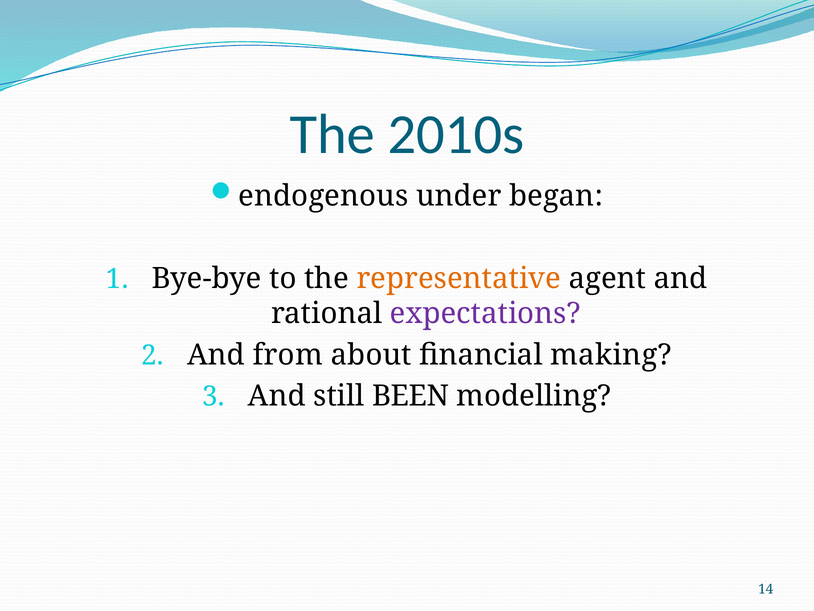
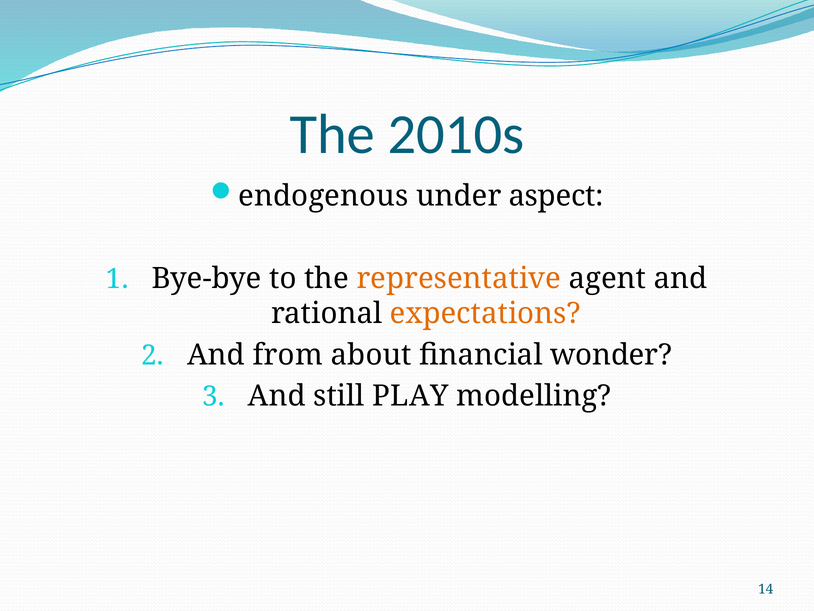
began: began -> aspect
expectations colour: purple -> orange
making: making -> wonder
BEEN: BEEN -> PLAY
